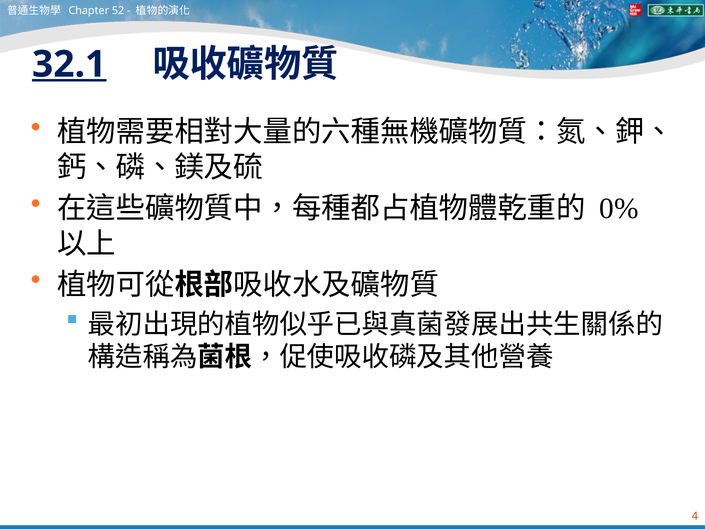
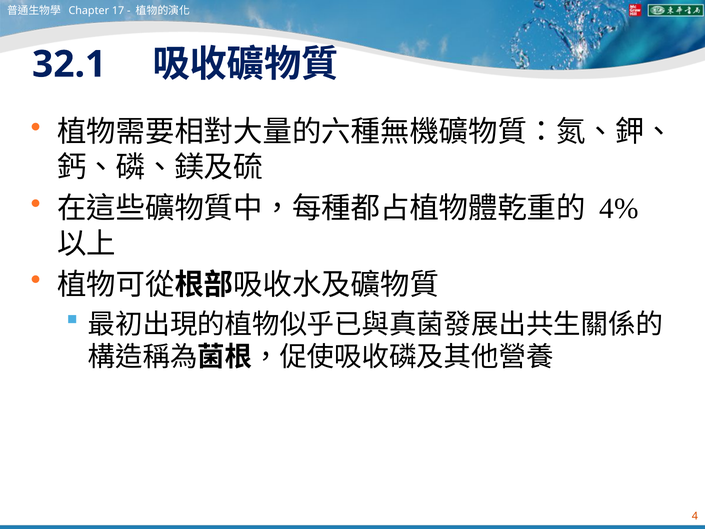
52: 52 -> 17
32.1 underline: present -> none
0%: 0% -> 4%
